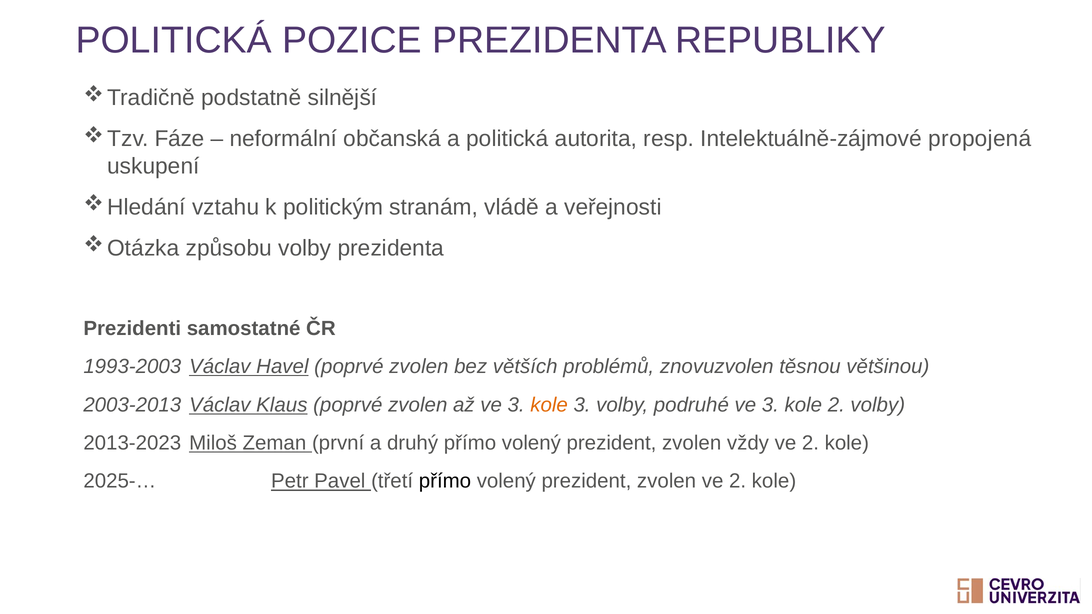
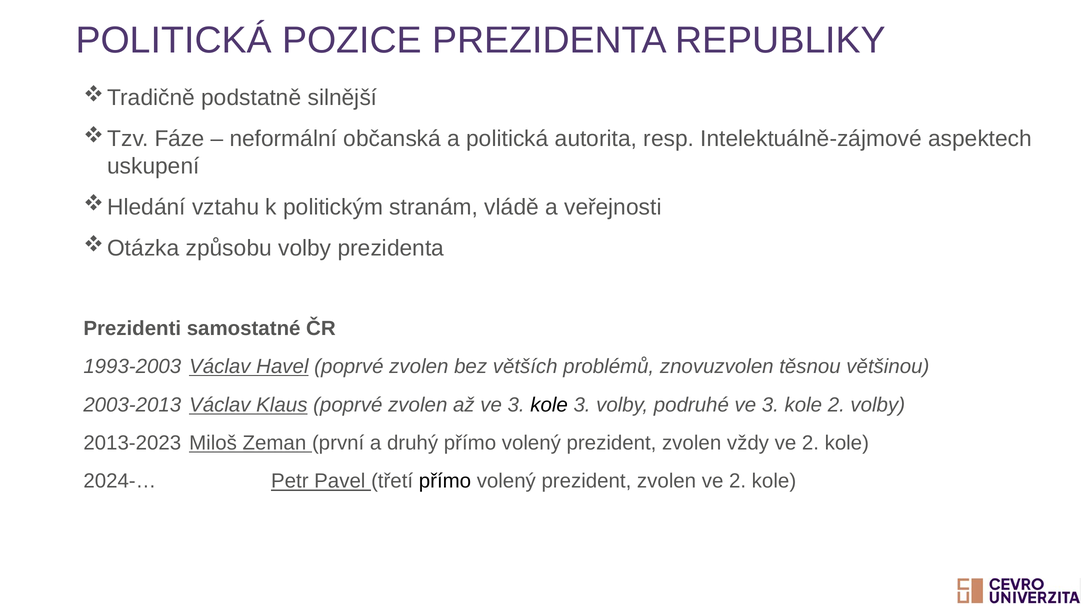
propojená: propojená -> aspektech
kole at (549, 405) colour: orange -> black
2025-…: 2025-… -> 2024-…
